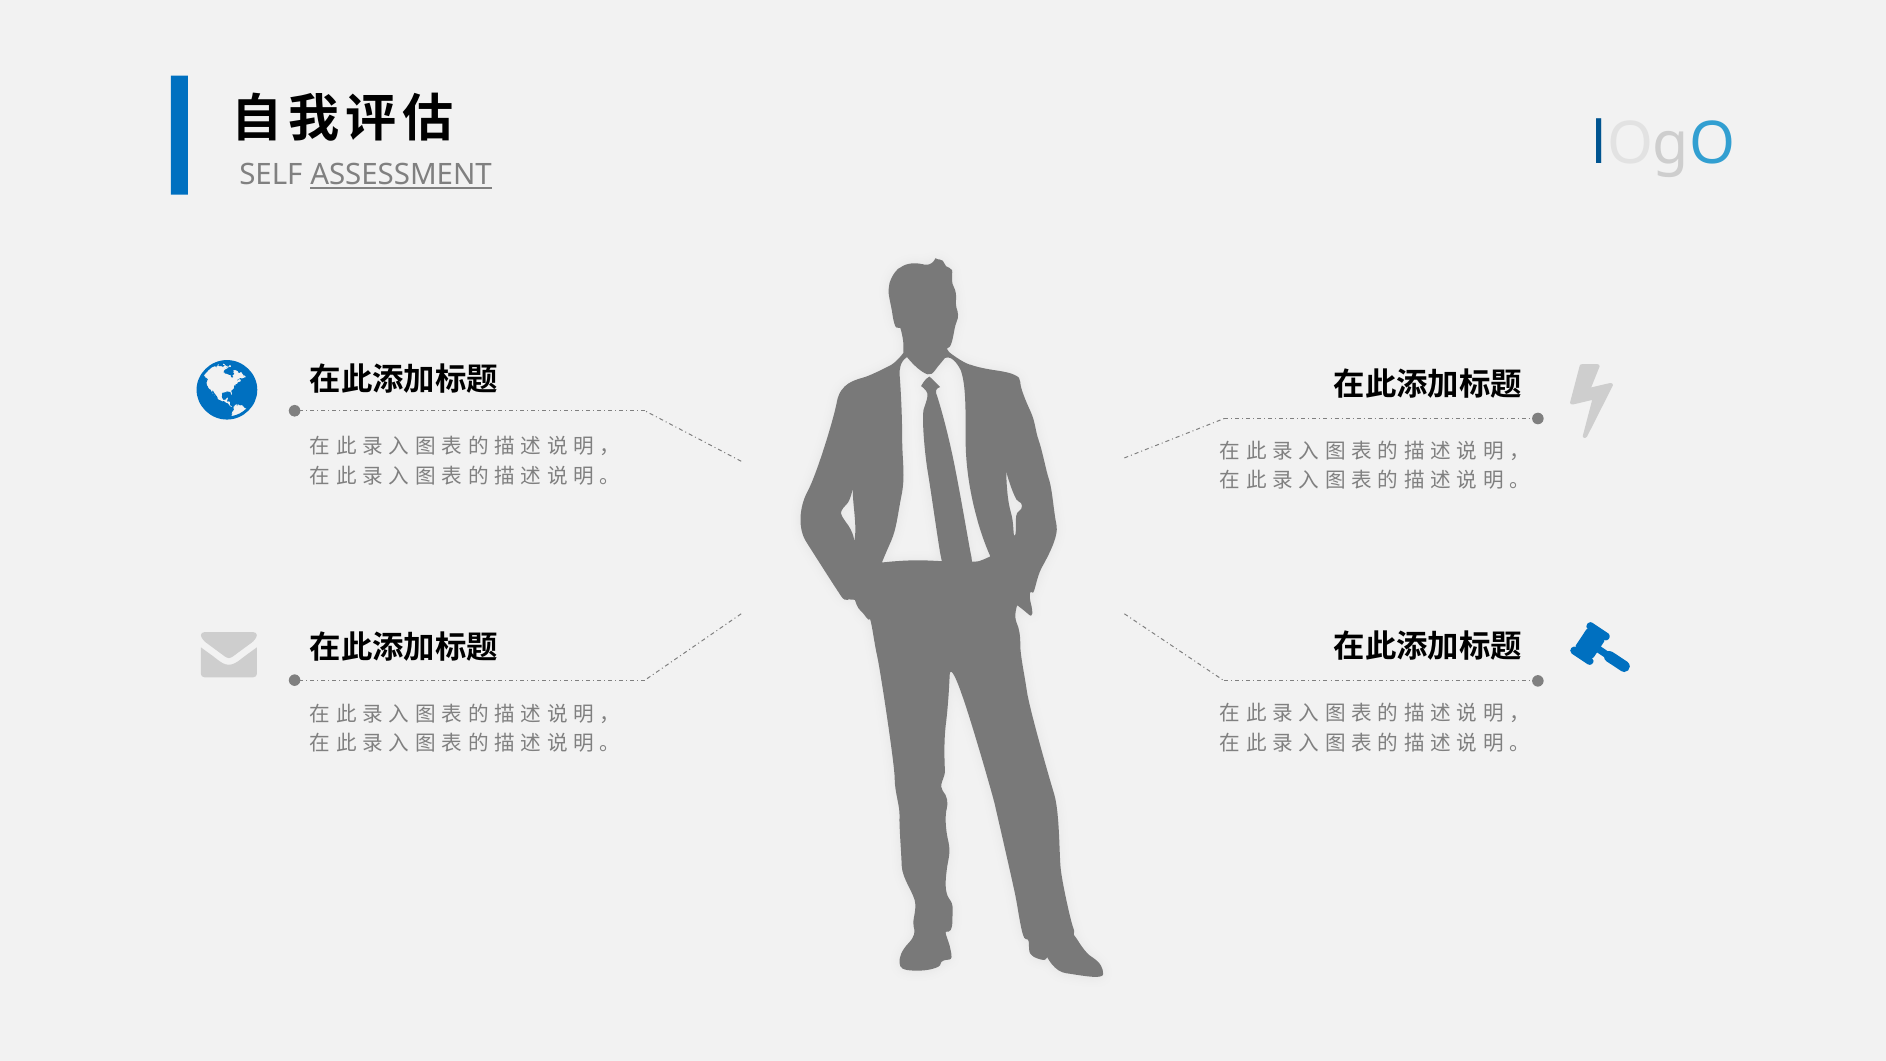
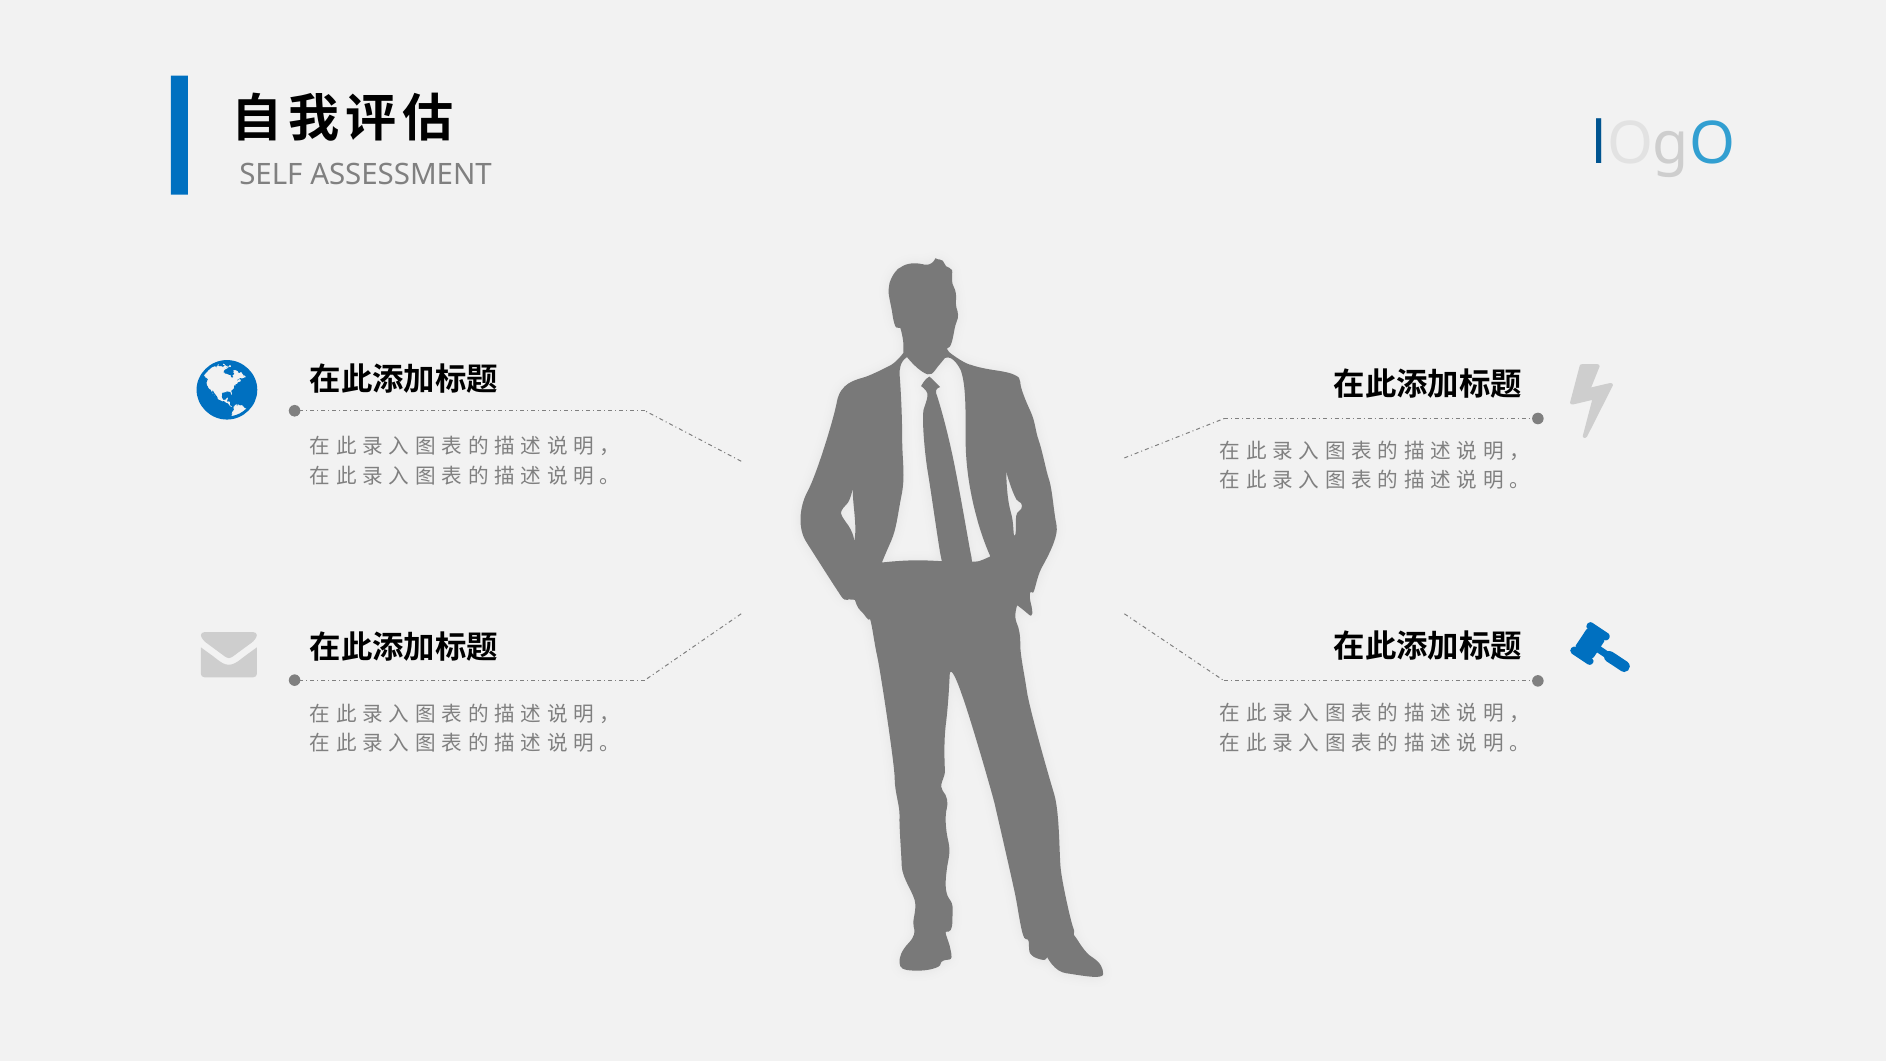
ASSESSMENT underline: present -> none
